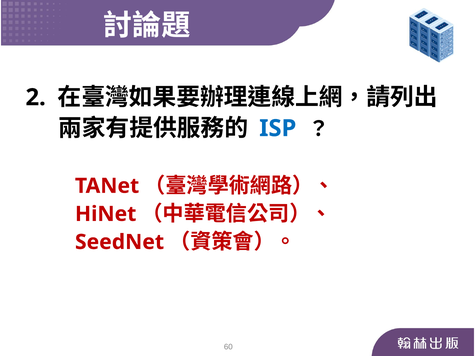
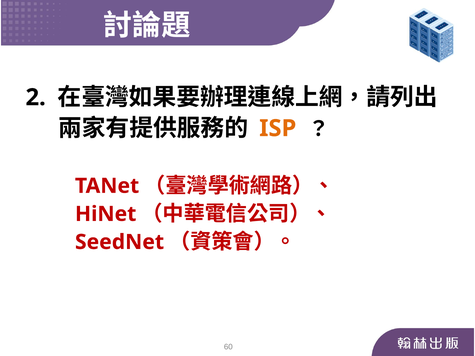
ISP colour: blue -> orange
